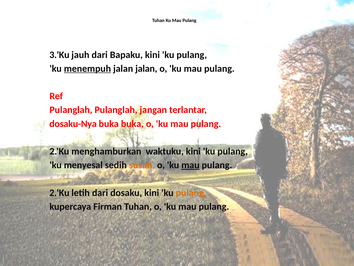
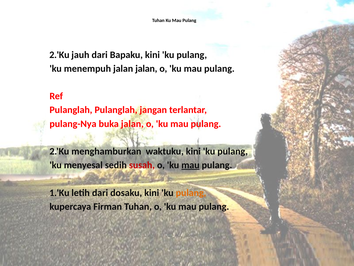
3.'Ku at (59, 55): 3.'Ku -> 2.'Ku
menempuh underline: present -> none
dosaku-Nya: dosaku-Nya -> pulang-Nya
buka buka: buka -> jalan
susah colour: orange -> red
2.'Ku at (59, 192): 2.'Ku -> 1.'Ku
